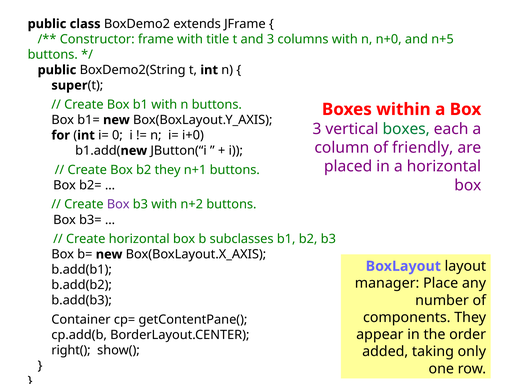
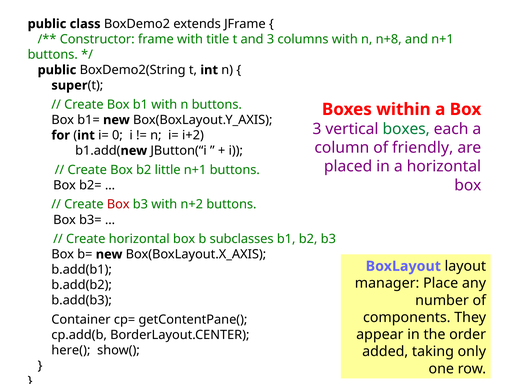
n+0: n+0 -> n+8
and n+5: n+5 -> n+1
i+0: i+0 -> i+2
b2 they: they -> little
Box at (118, 204) colour: purple -> red
right(: right( -> here(
